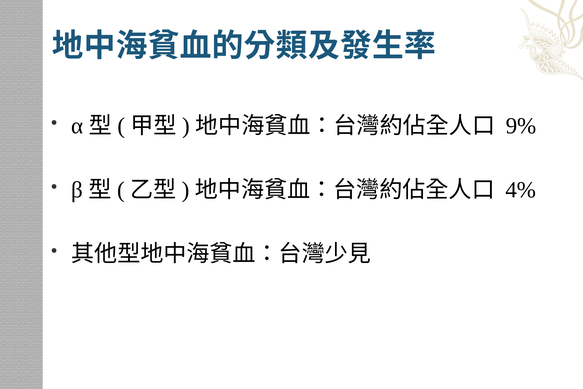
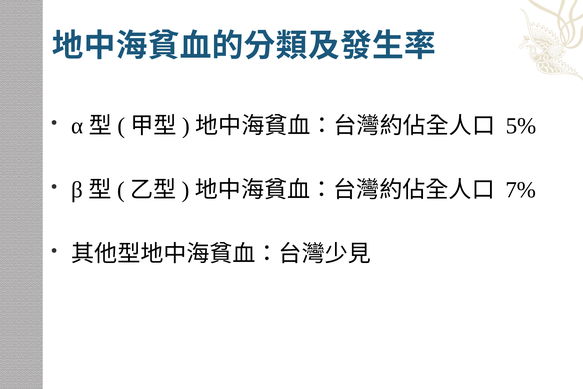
9%: 9% -> 5%
4%: 4% -> 7%
